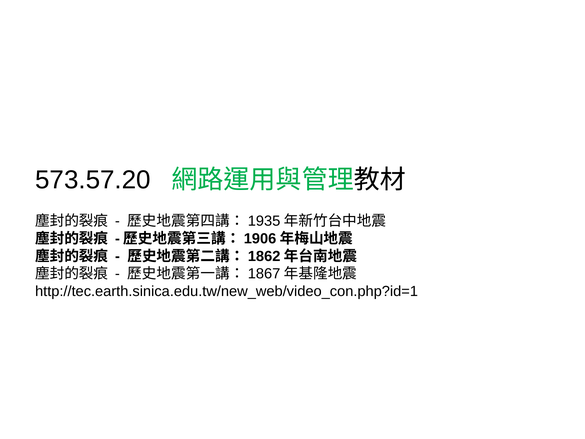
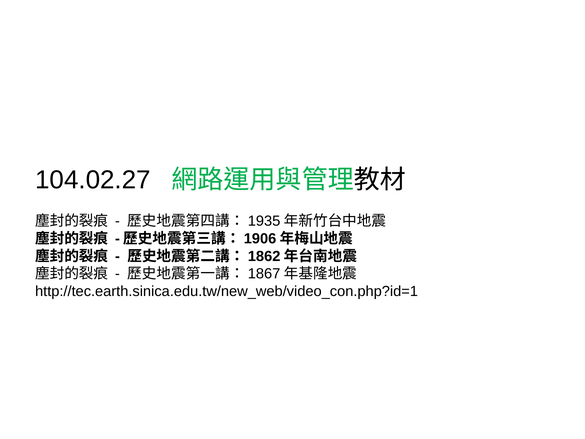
573.57.20: 573.57.20 -> 104.02.27
